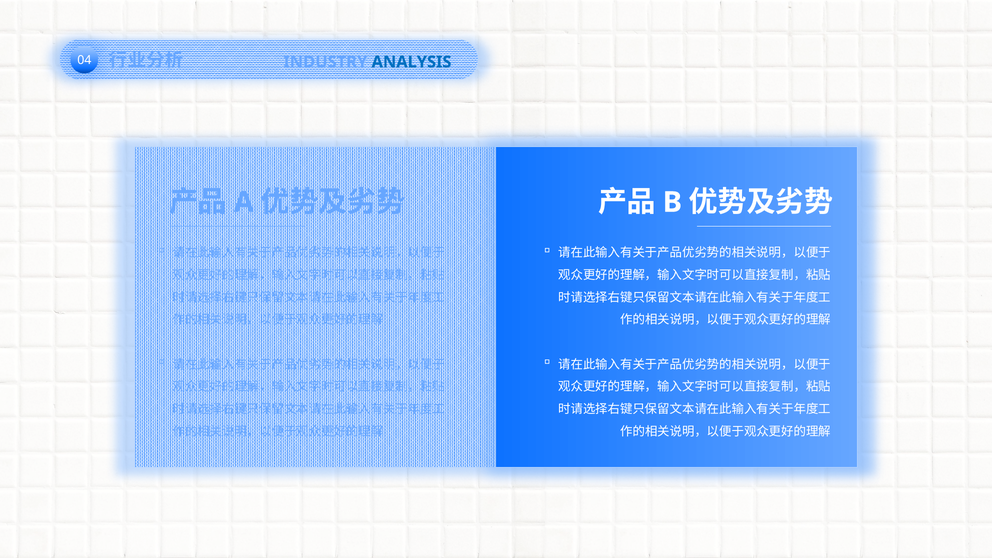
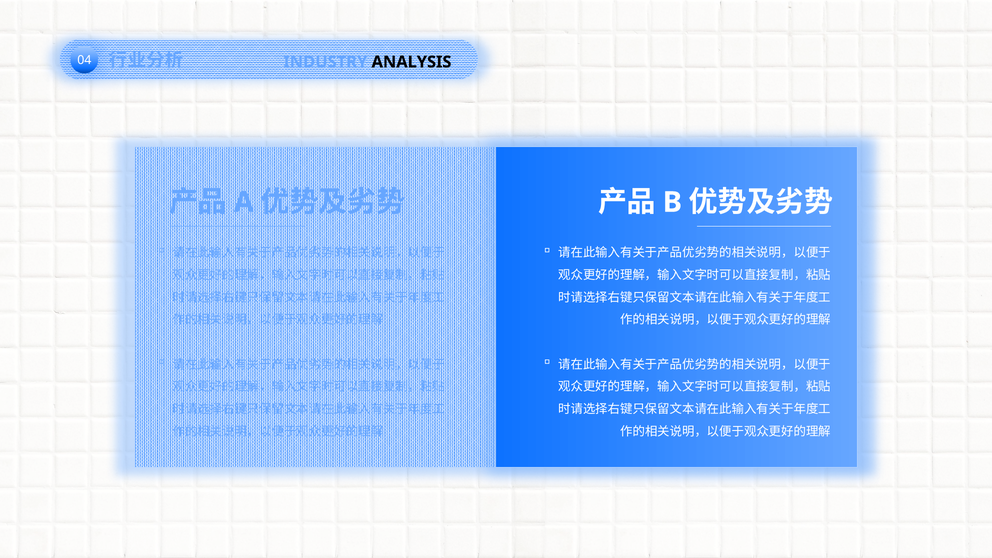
ANALYSIS colour: blue -> black
